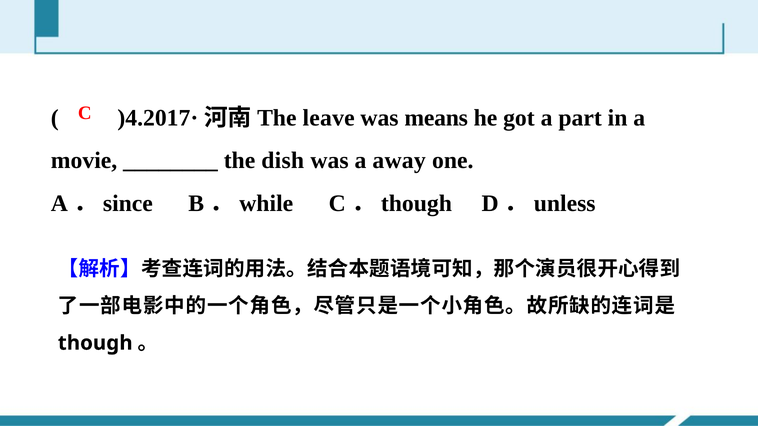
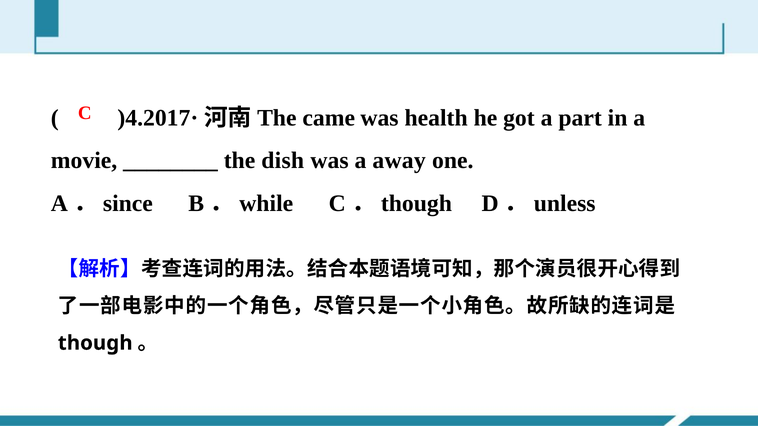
leave: leave -> came
means: means -> health
